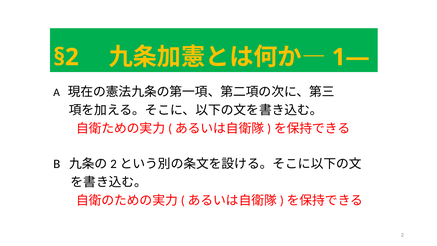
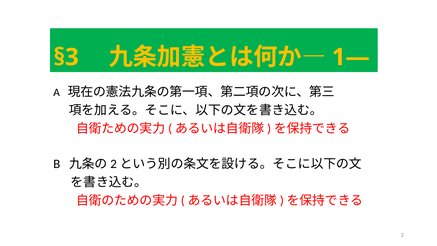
§2: §2 -> §3
